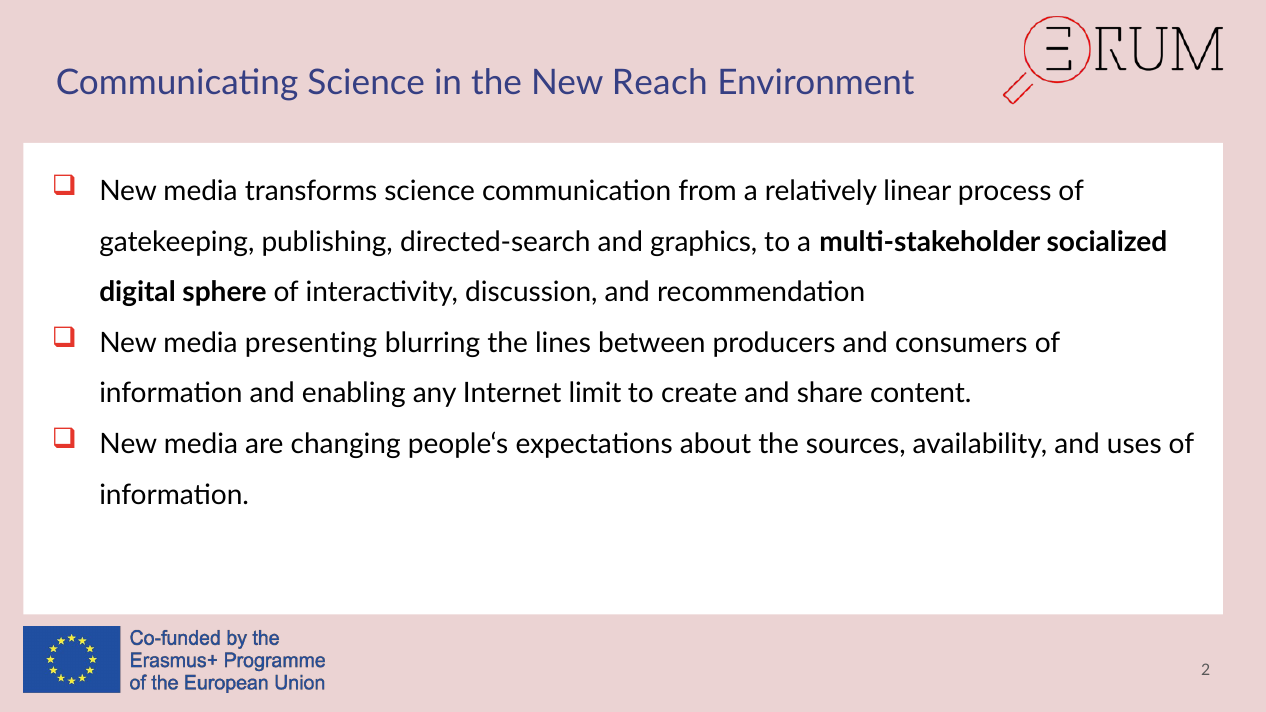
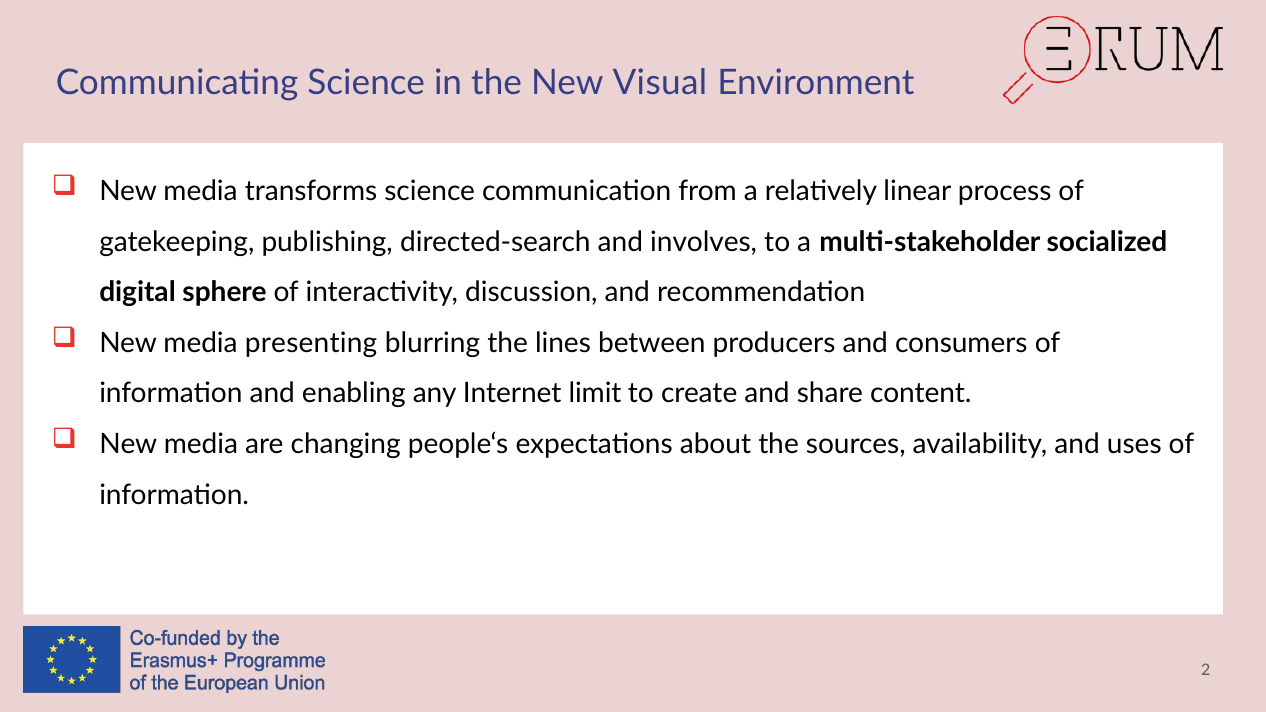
Reach: Reach -> Visual
graphics: graphics -> involves
